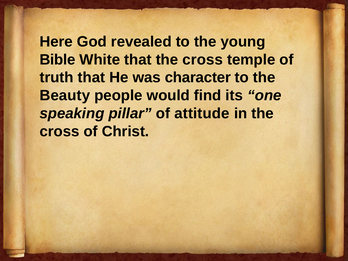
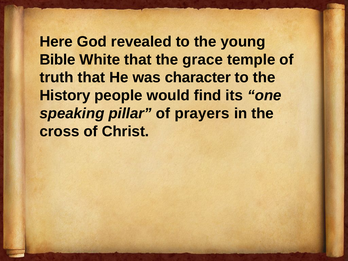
that the cross: cross -> grace
Beauty: Beauty -> History
attitude: attitude -> prayers
